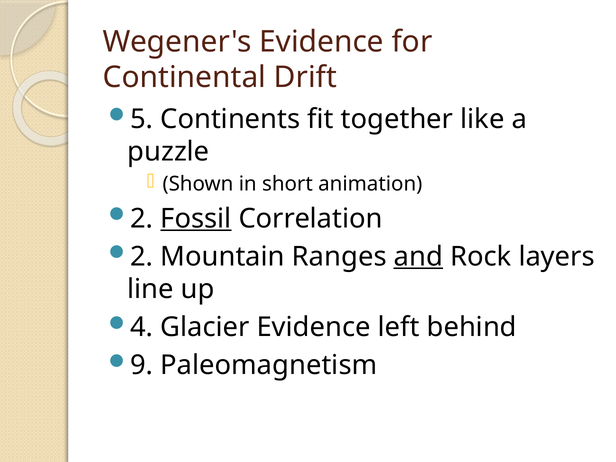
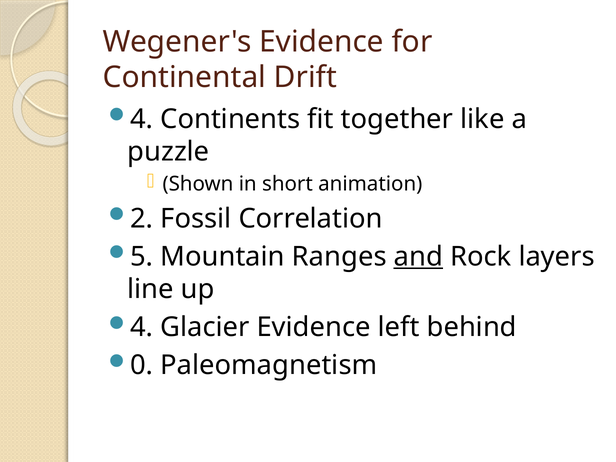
5 at (142, 119): 5 -> 4
Fossil underline: present -> none
2 at (142, 257): 2 -> 5
9: 9 -> 0
